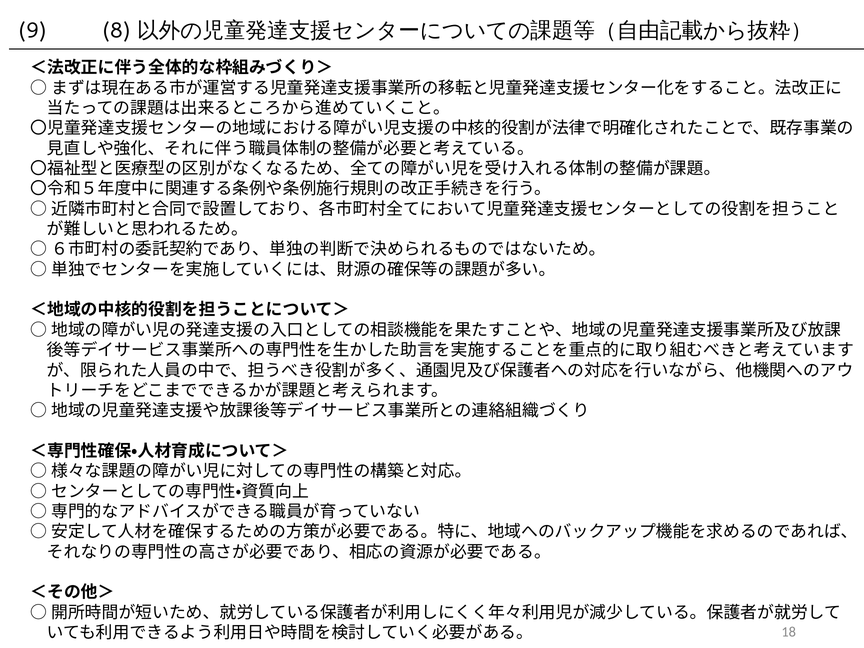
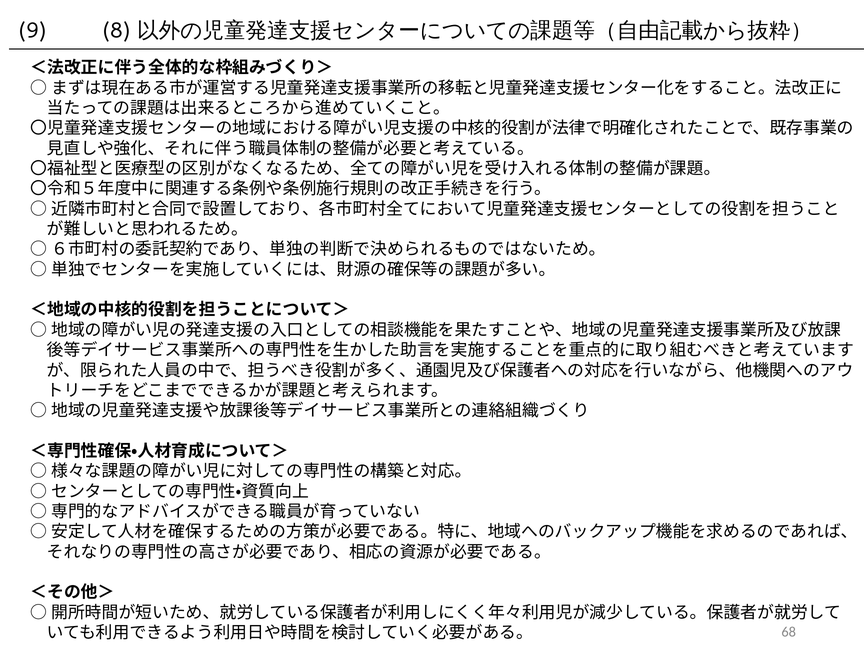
18: 18 -> 68
